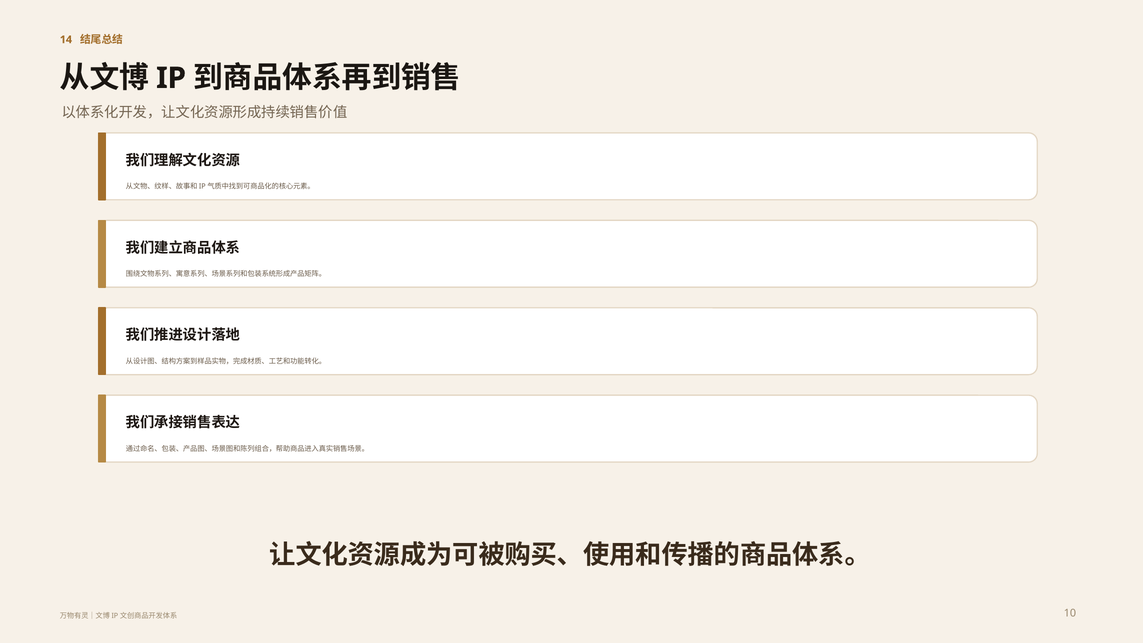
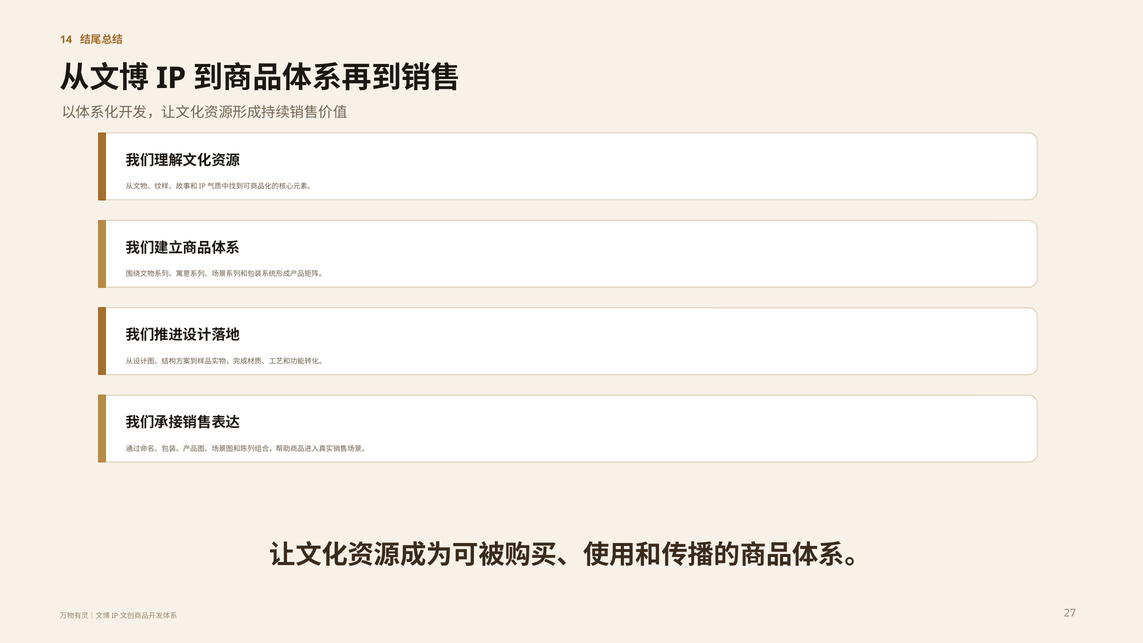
10: 10 -> 27
